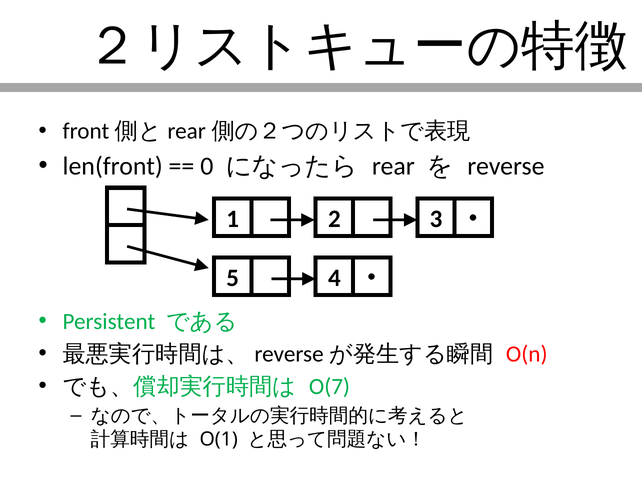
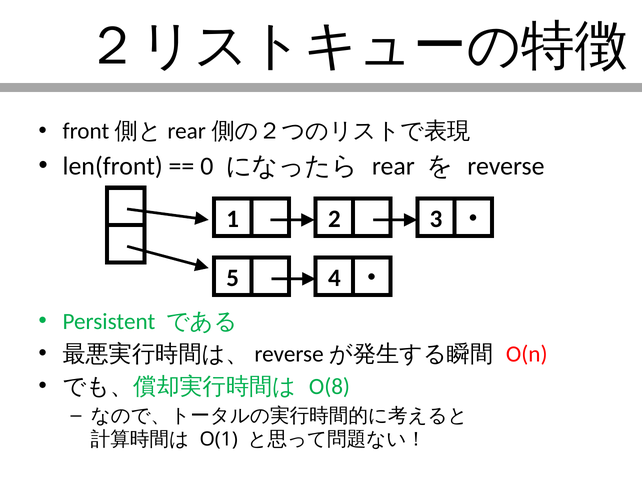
O(7: O(7 -> O(8
